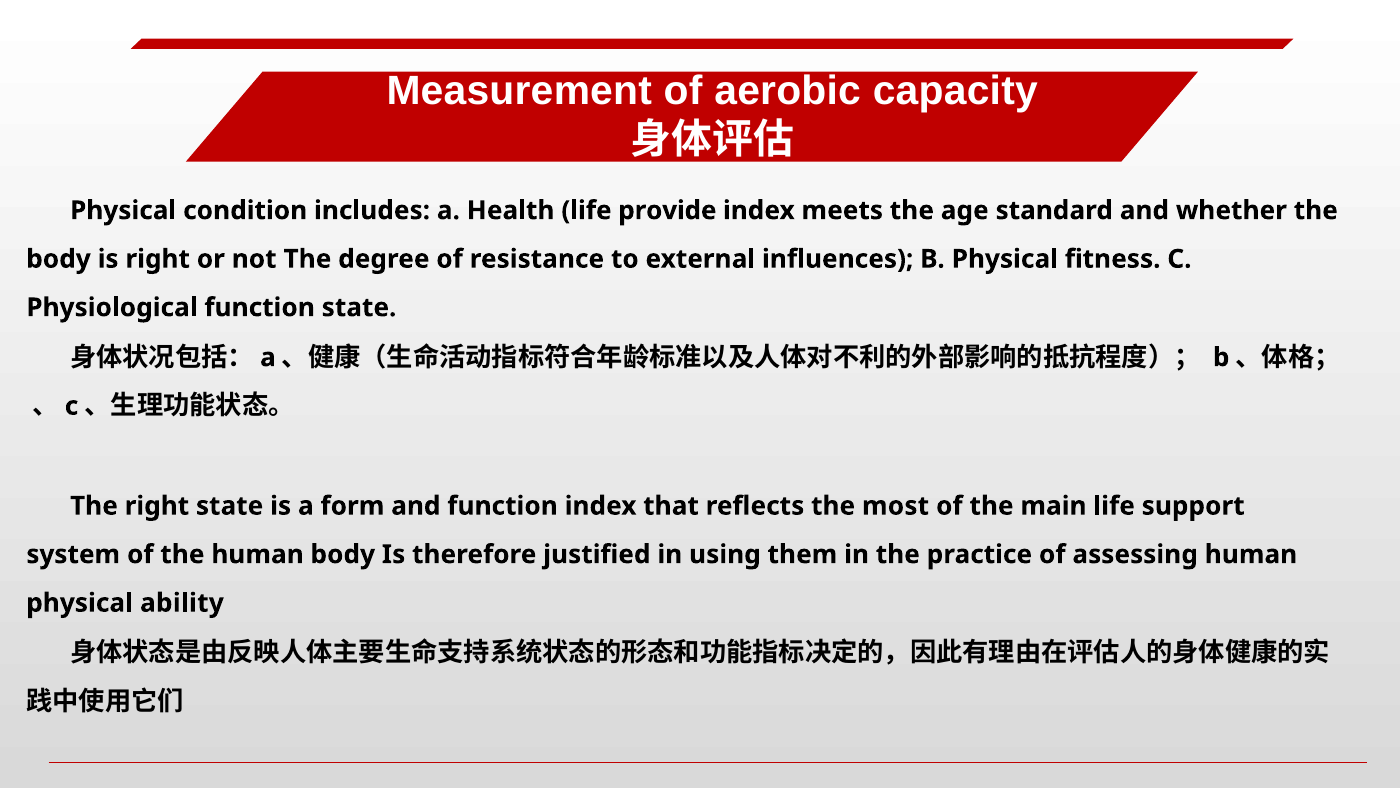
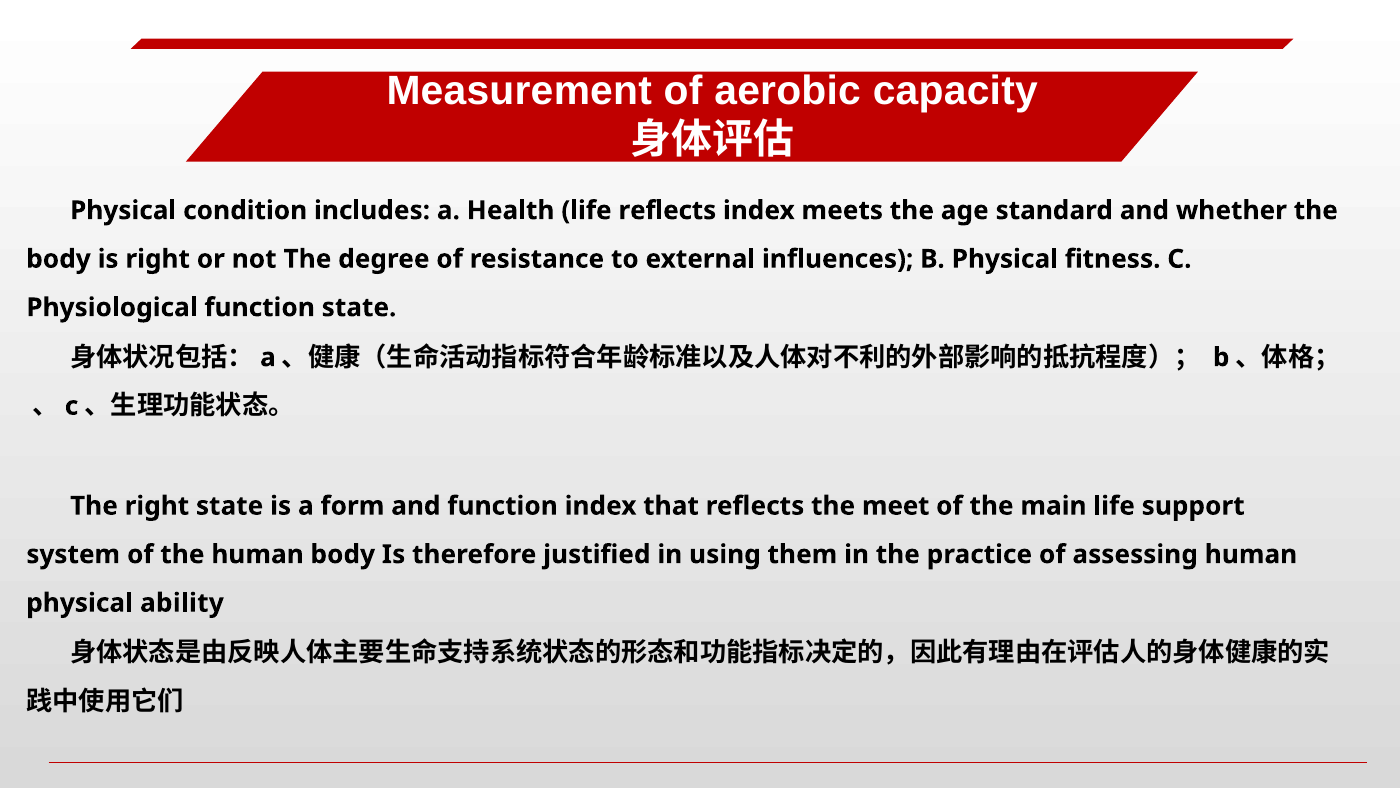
life provide: provide -> reflects
most: most -> meet
